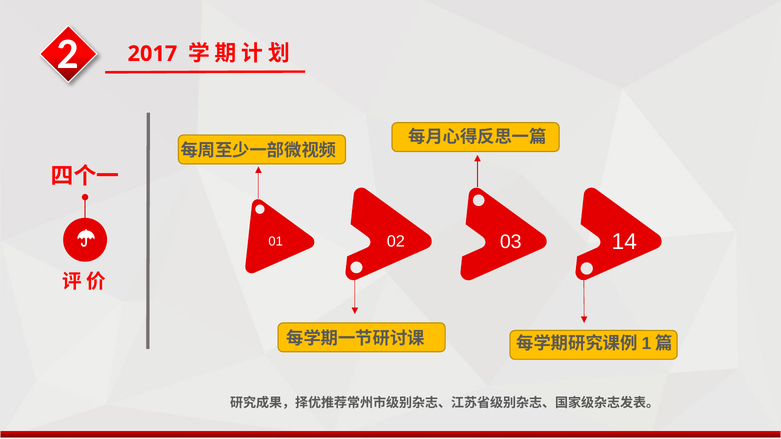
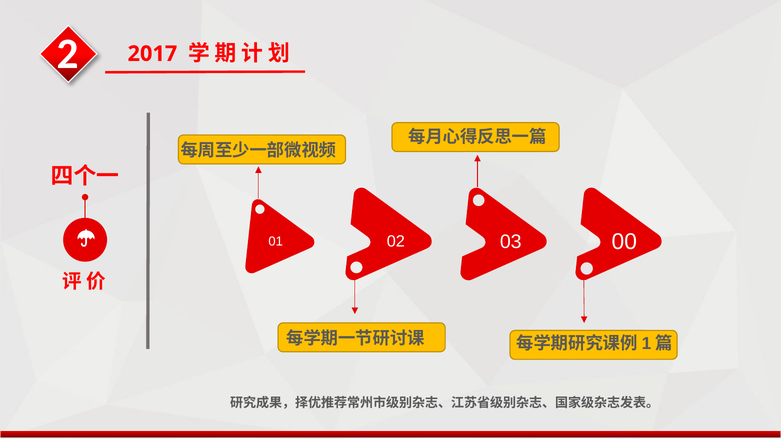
14: 14 -> 00
